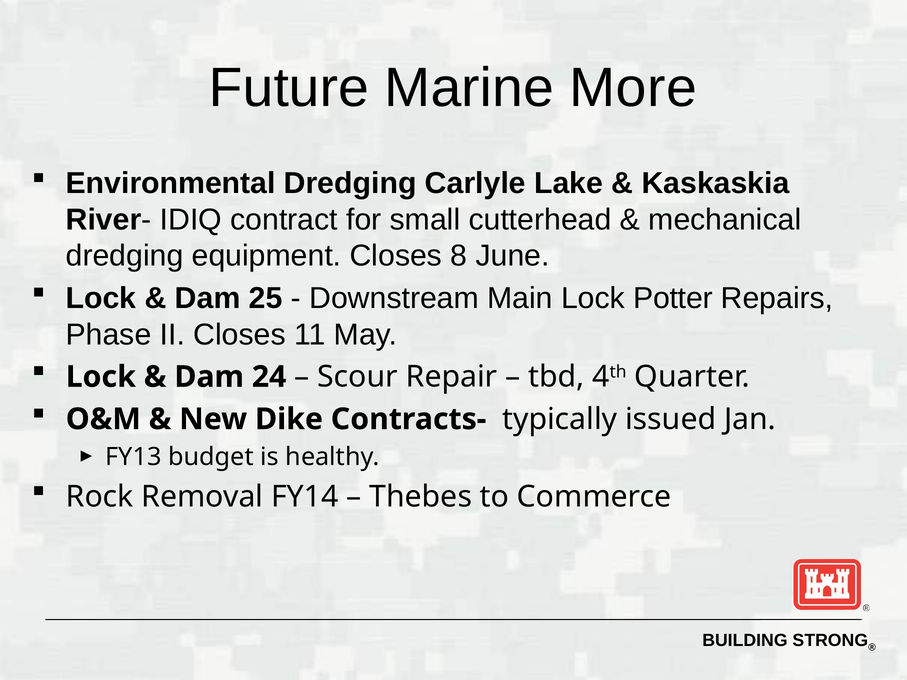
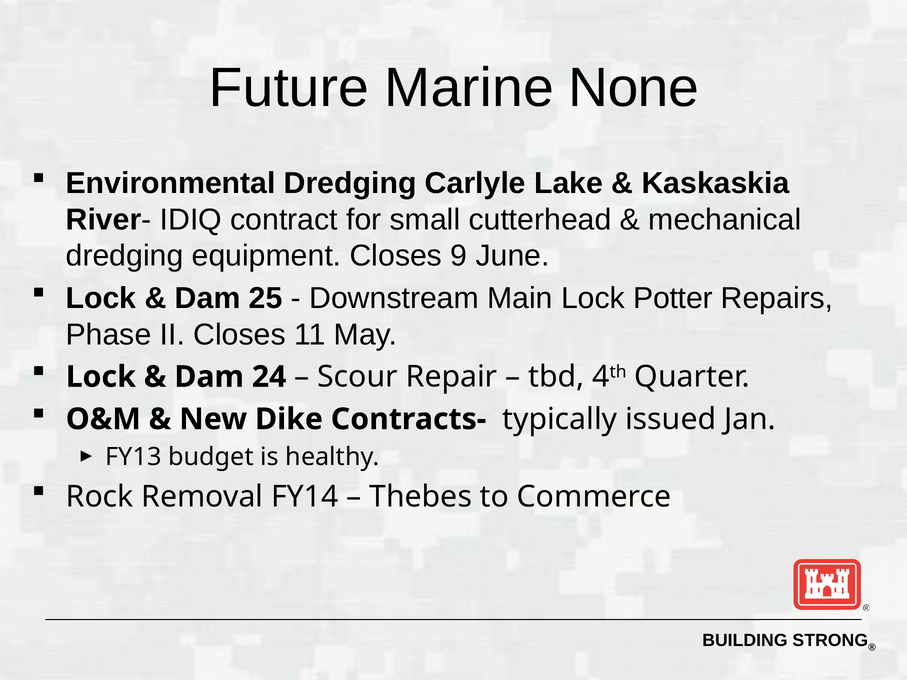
More: More -> None
8: 8 -> 9
